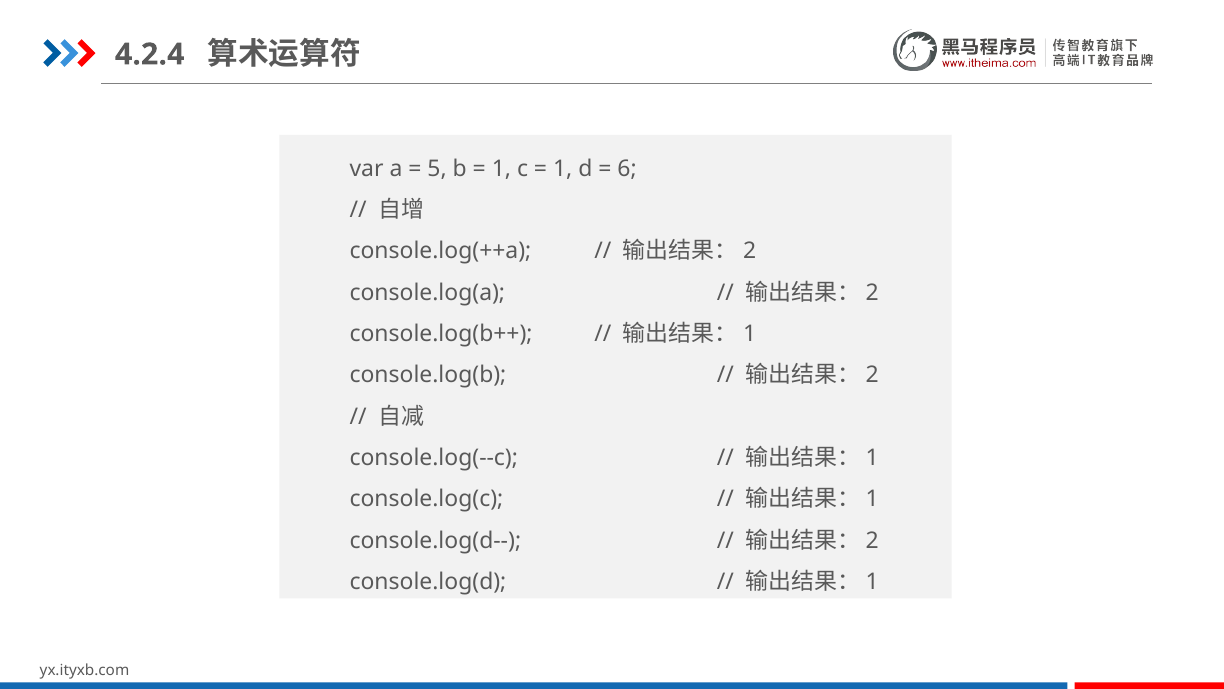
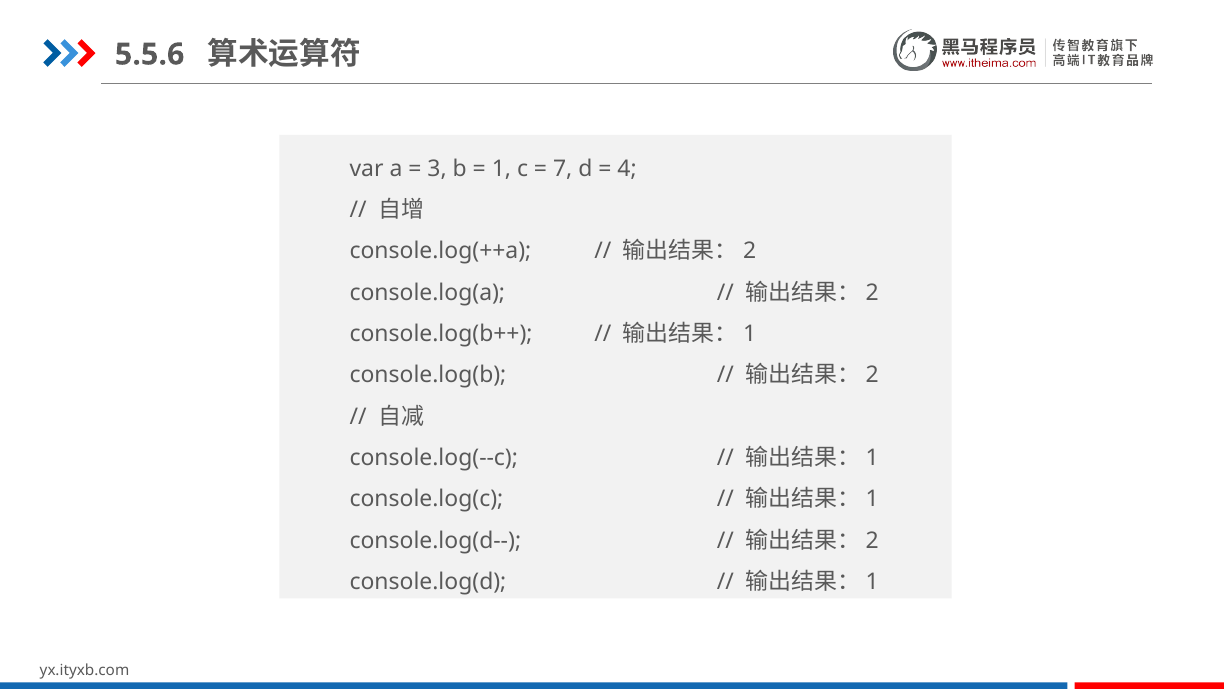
4.2.4: 4.2.4 -> 5.5.6
5: 5 -> 3
1 at (563, 168): 1 -> 7
6: 6 -> 4
